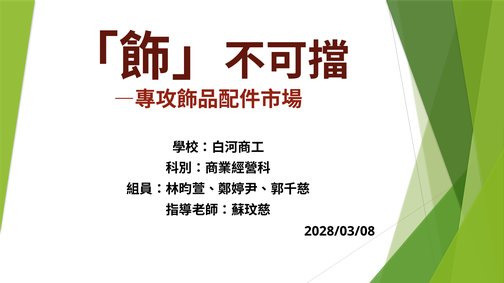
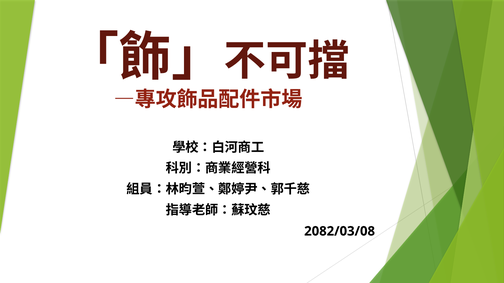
2028/03/08: 2028/03/08 -> 2082/03/08
